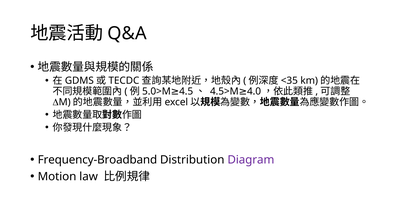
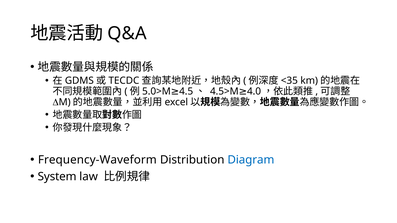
Frequency-Broadband: Frequency-Broadband -> Frequency-Waveform
Diagram colour: purple -> blue
Motion: Motion -> System
